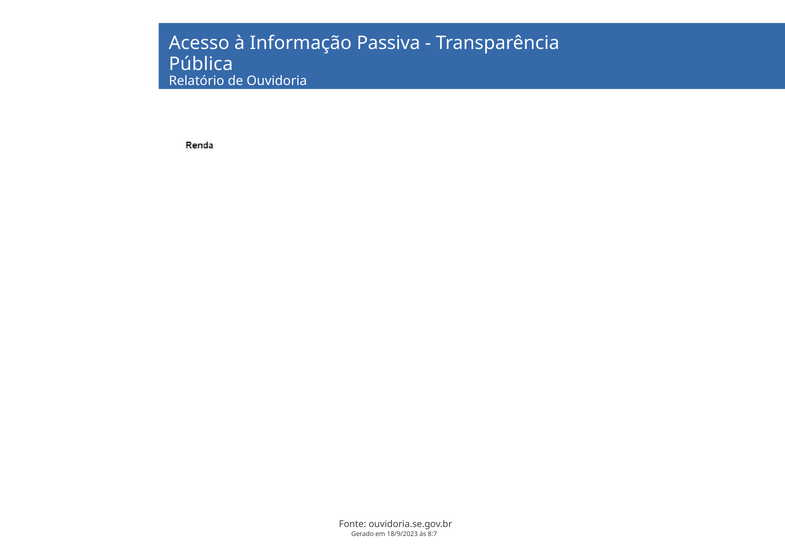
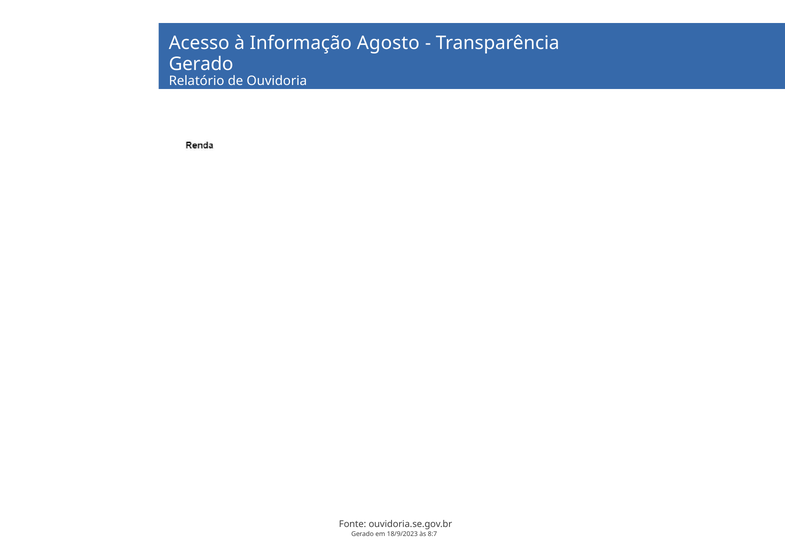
Informação Passiva: Passiva -> Agosto
Pública at (201, 64): Pública -> Gerado
